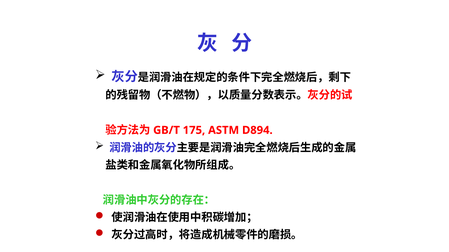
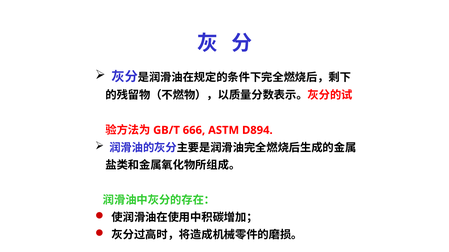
175: 175 -> 666
